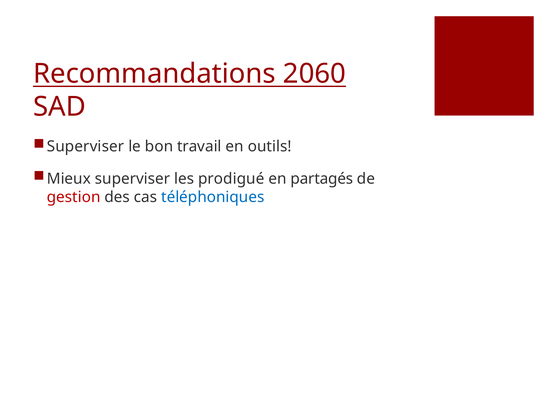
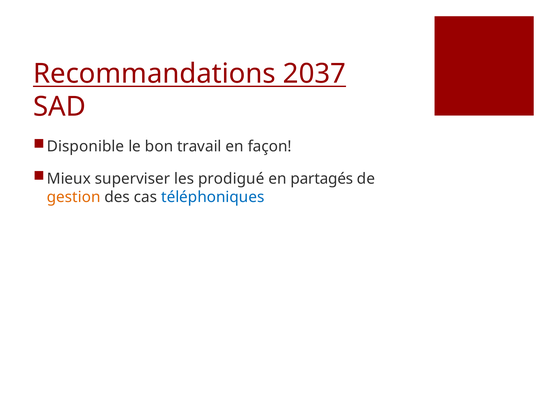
2060: 2060 -> 2037
Superviser at (86, 146): Superviser -> Disponible
outils: outils -> façon
gestion colour: red -> orange
